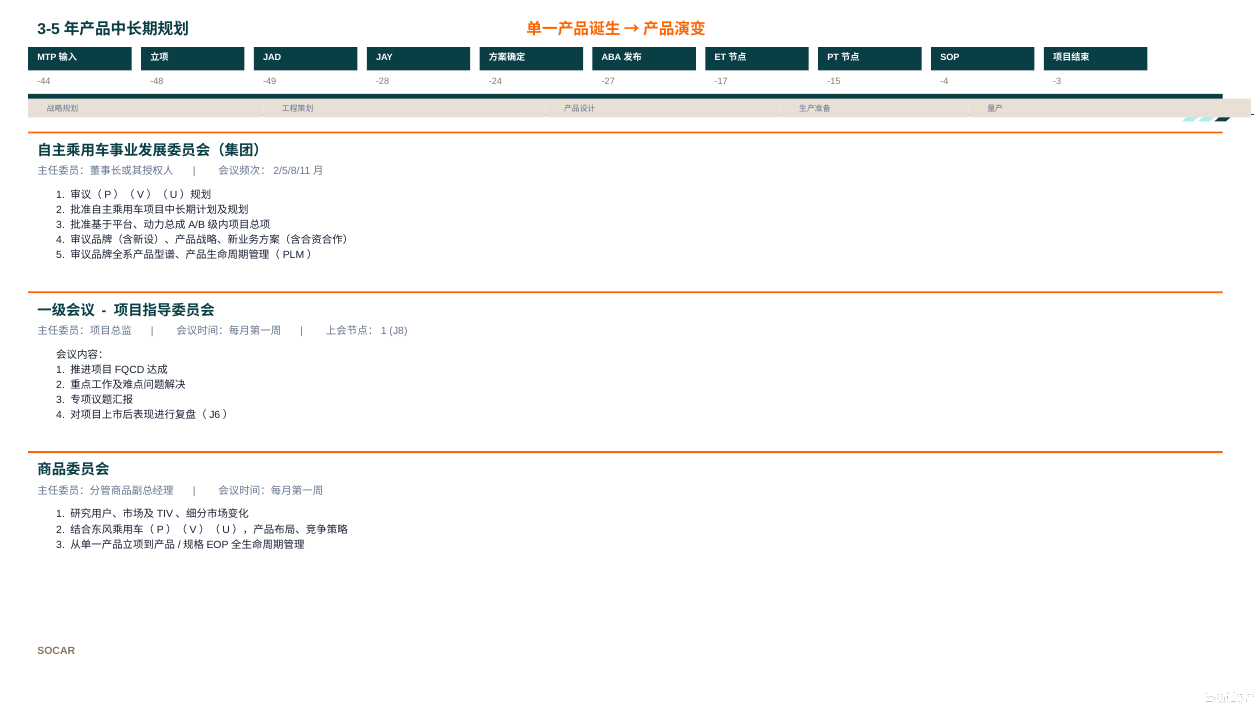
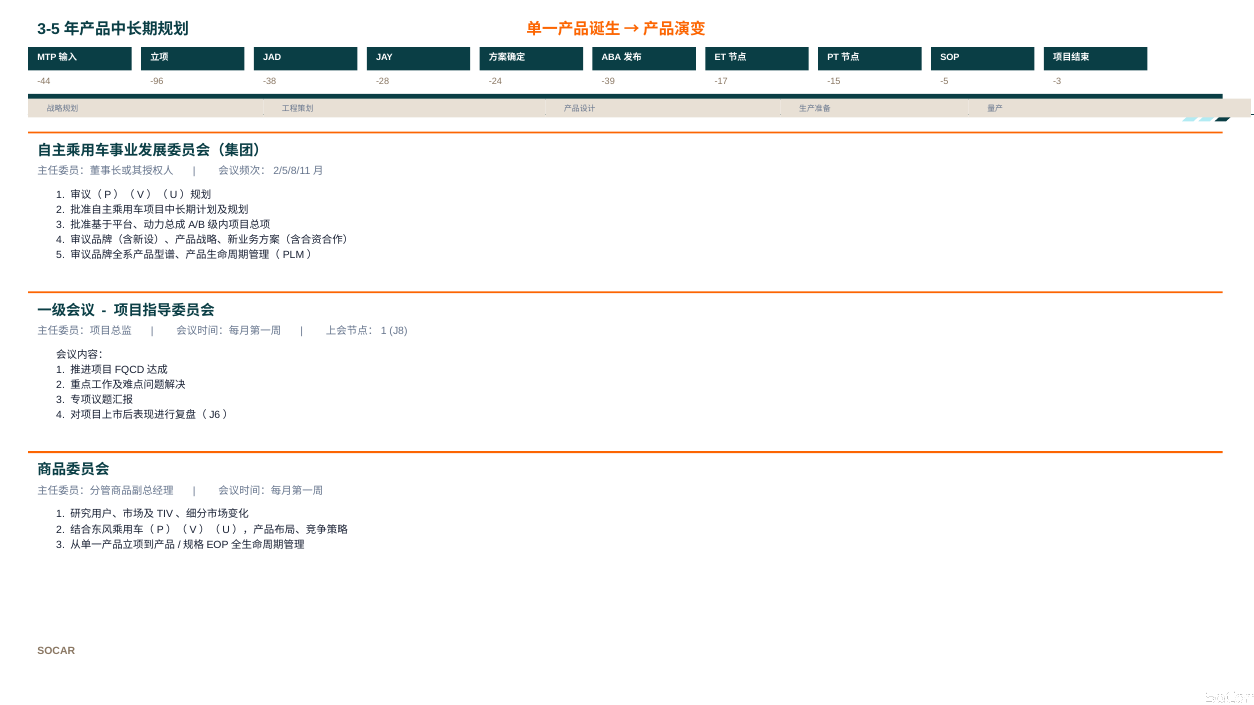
-48: -48 -> -96
-49: -49 -> -38
-27: -27 -> -39
-4: -4 -> -5
